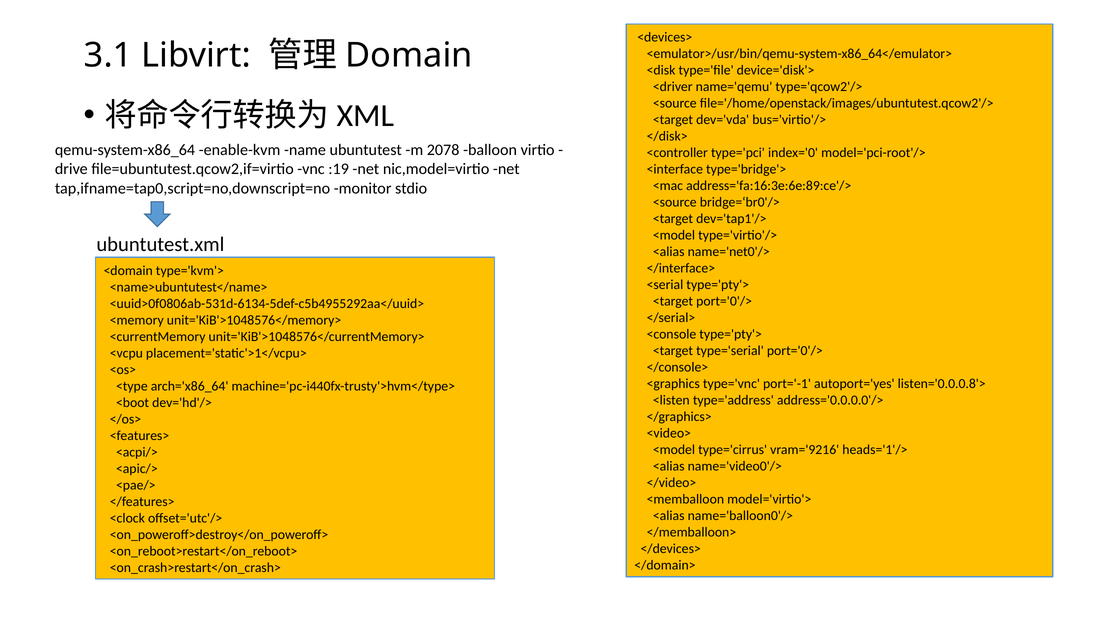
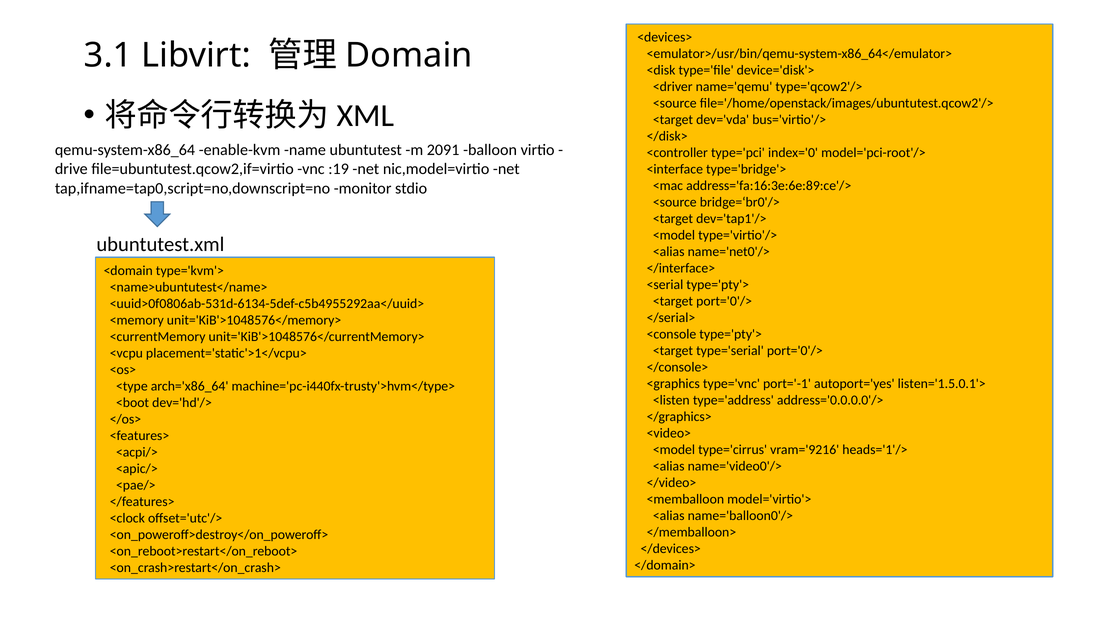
2078: 2078 -> 2091
listen='0.0.0.8'>: listen='0.0.0.8'> -> listen='1.5.0.1'>
